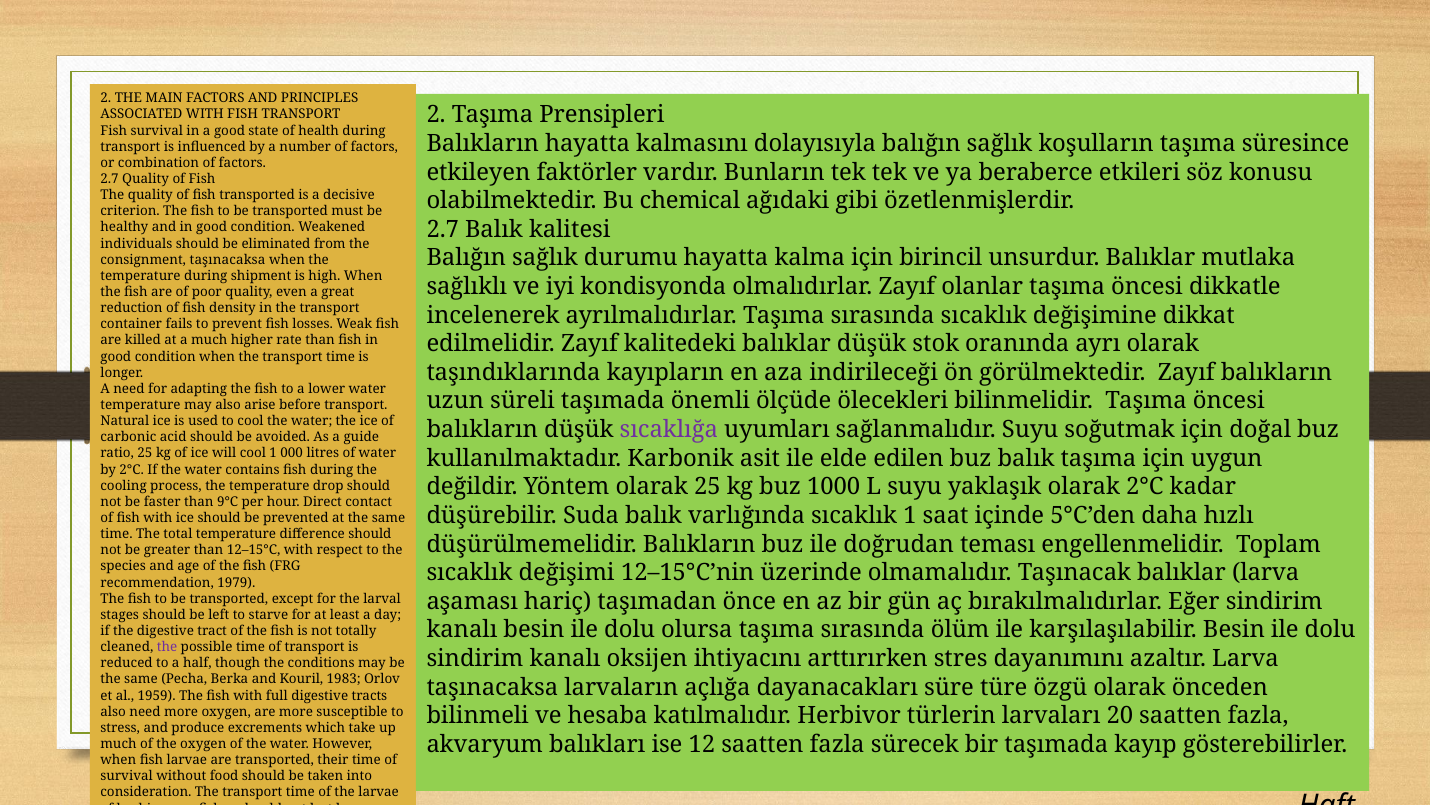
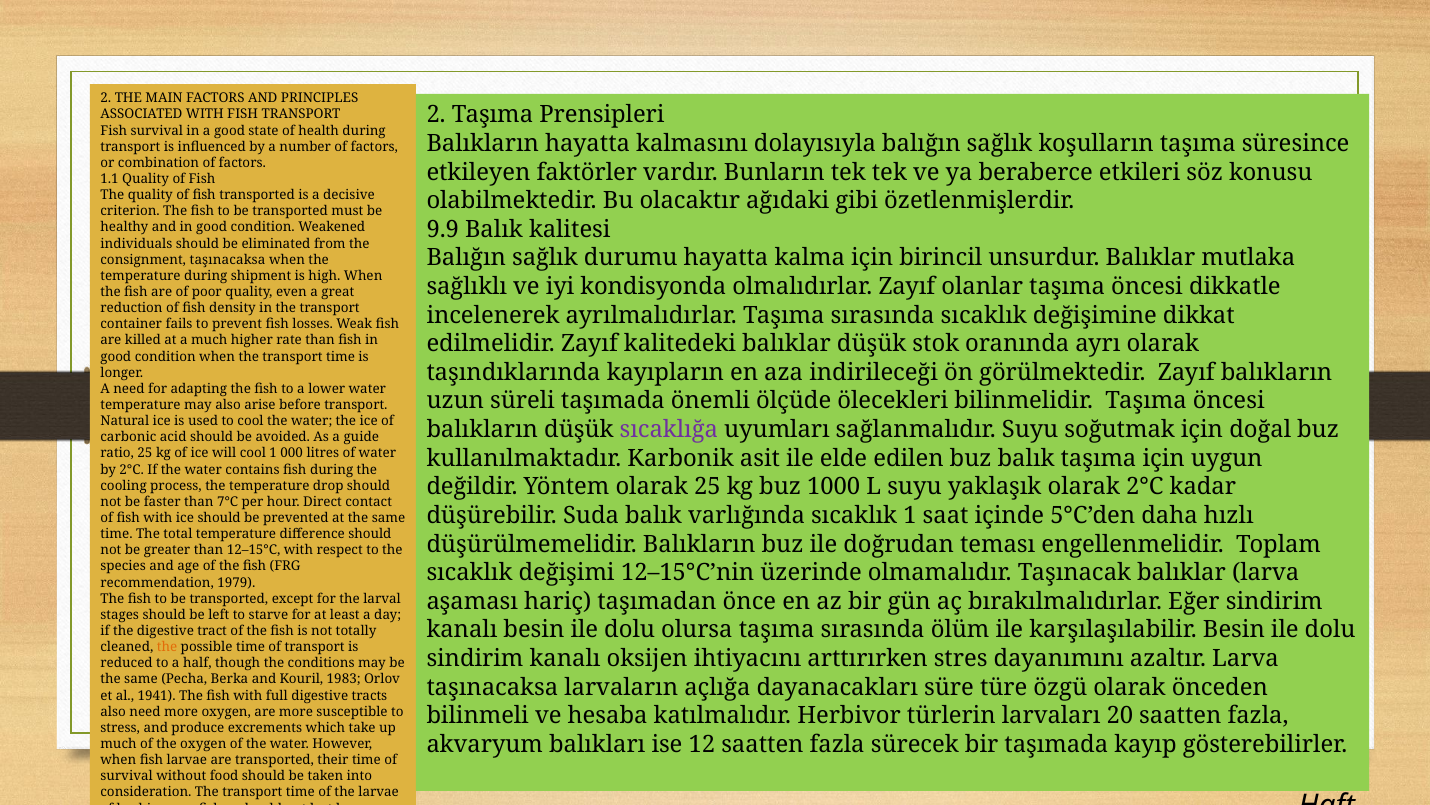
2.7 at (110, 179): 2.7 -> 1.1
chemical: chemical -> olacaktır
2.7 at (443, 229): 2.7 -> 9.9
9°C: 9°C -> 7°C
the at (167, 647) colour: purple -> orange
1959: 1959 -> 1941
